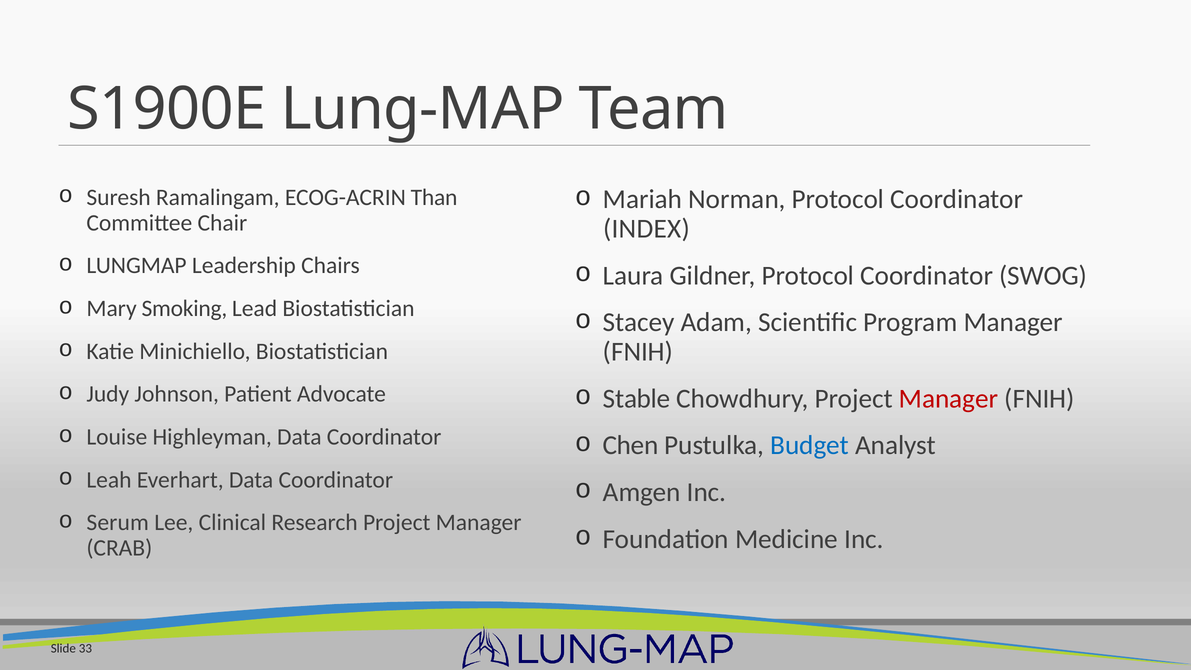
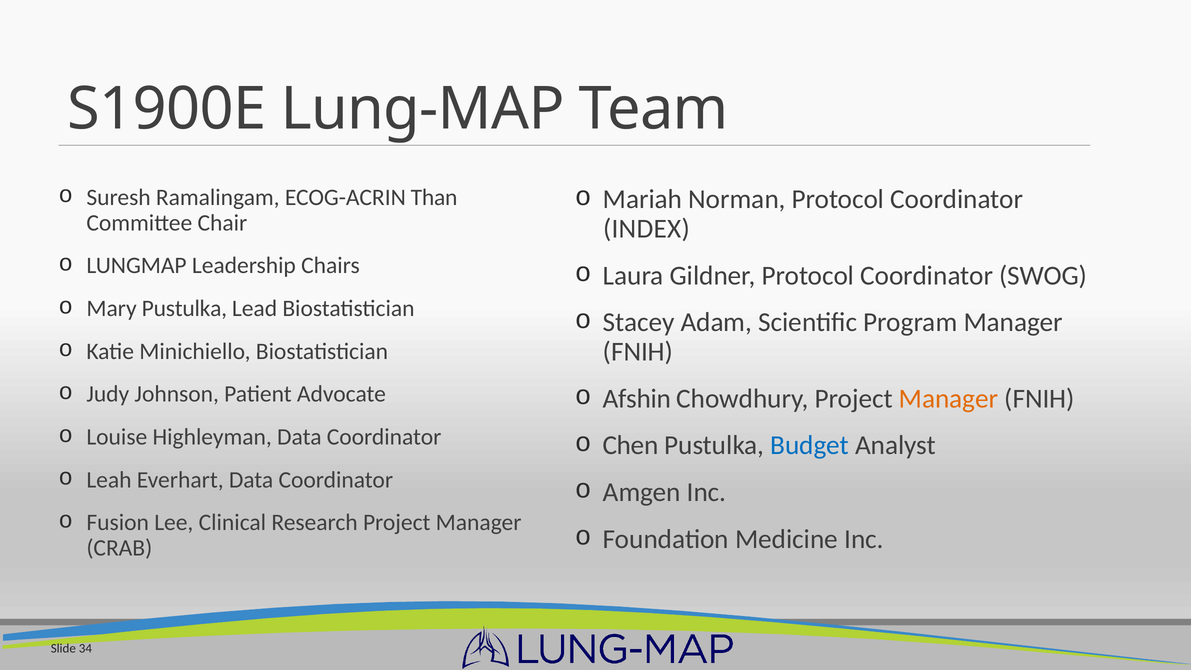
Mary Smoking: Smoking -> Pustulka
Stable: Stable -> Afshin
Manager at (949, 399) colour: red -> orange
Serum: Serum -> Fusion
33: 33 -> 34
